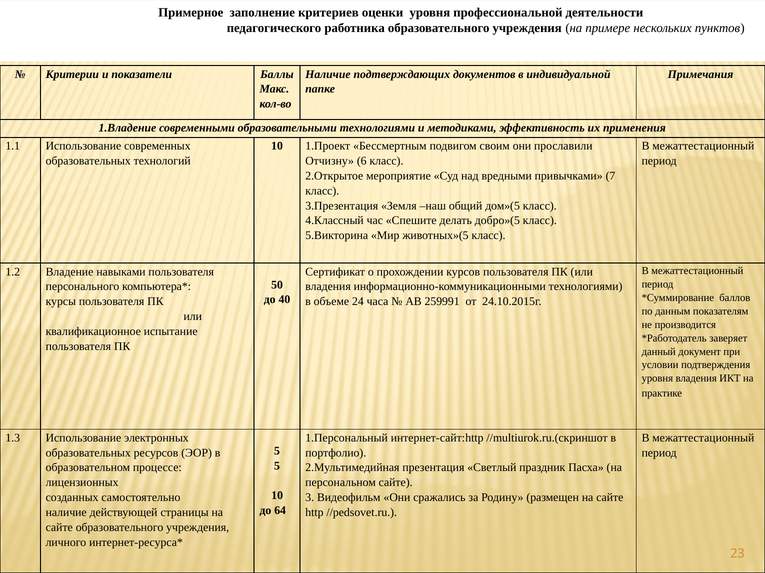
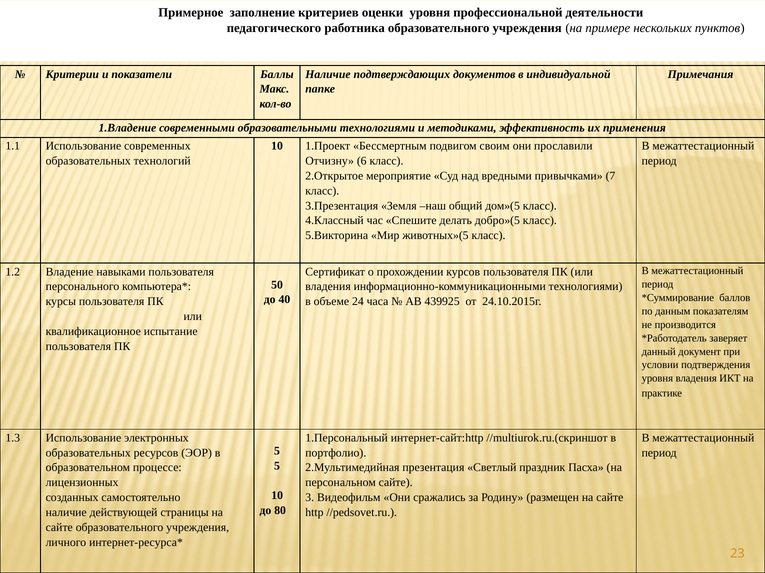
259991: 259991 -> 439925
64: 64 -> 80
